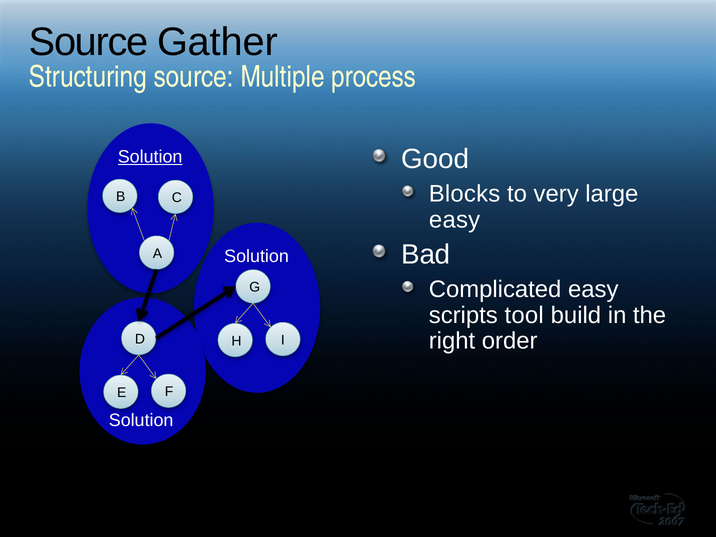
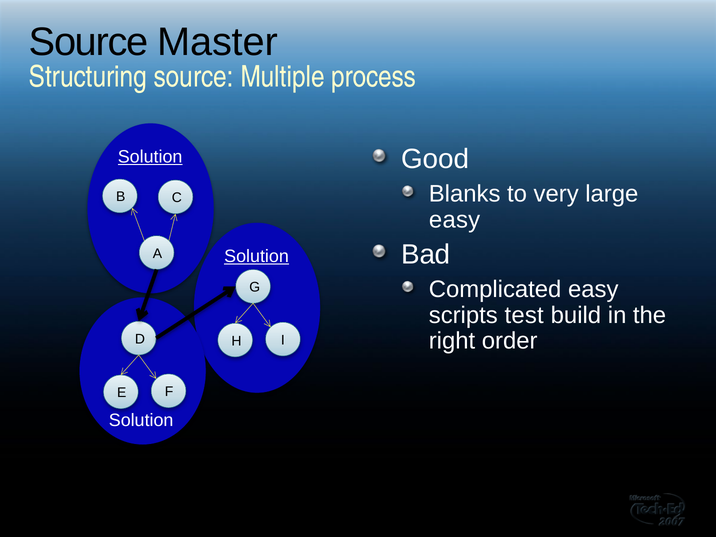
Gather: Gather -> Master
Blocks: Blocks -> Blanks
Solution at (257, 256) underline: none -> present
tool: tool -> test
